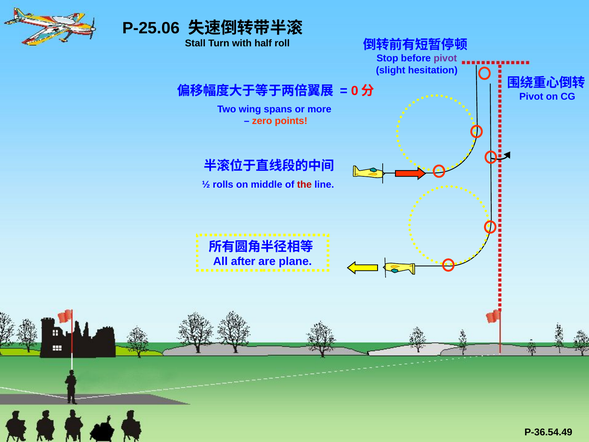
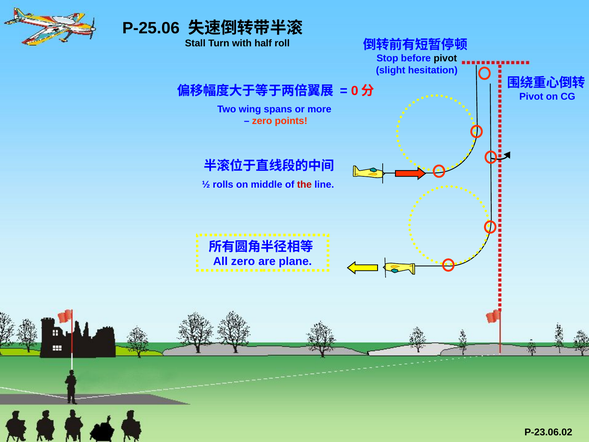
pivot at (445, 58) colour: purple -> black
after at (243, 261): after -> zero
P-36.54.49: P-36.54.49 -> P-23.06.02
